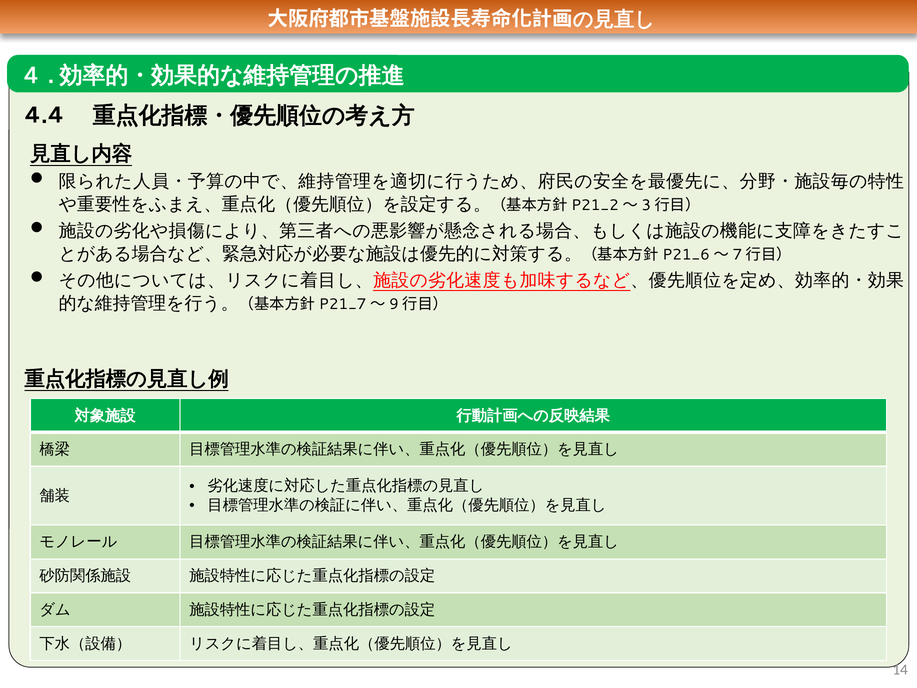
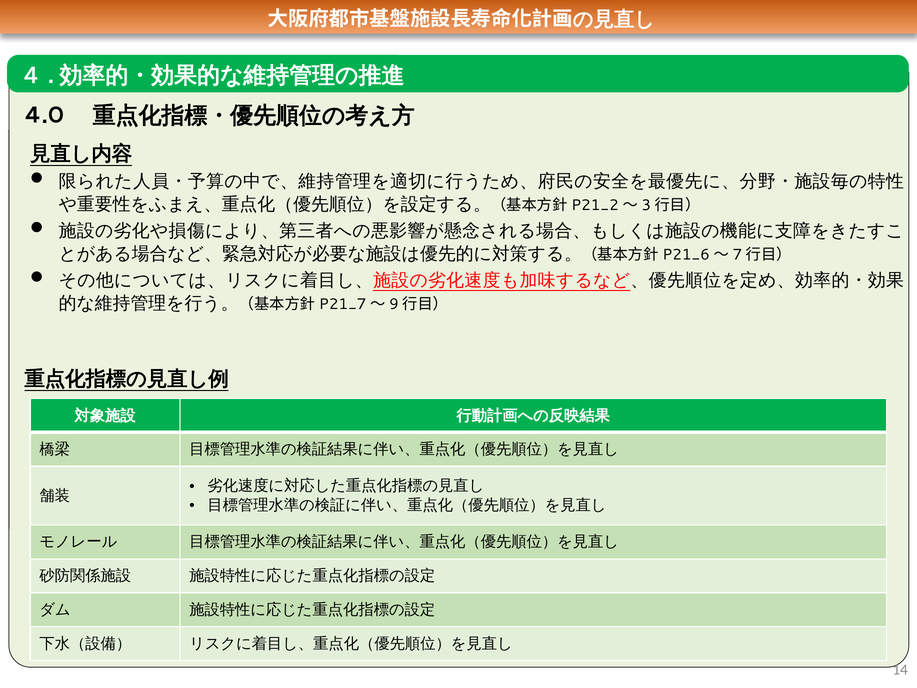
4.4: 4.4 -> 4.0
